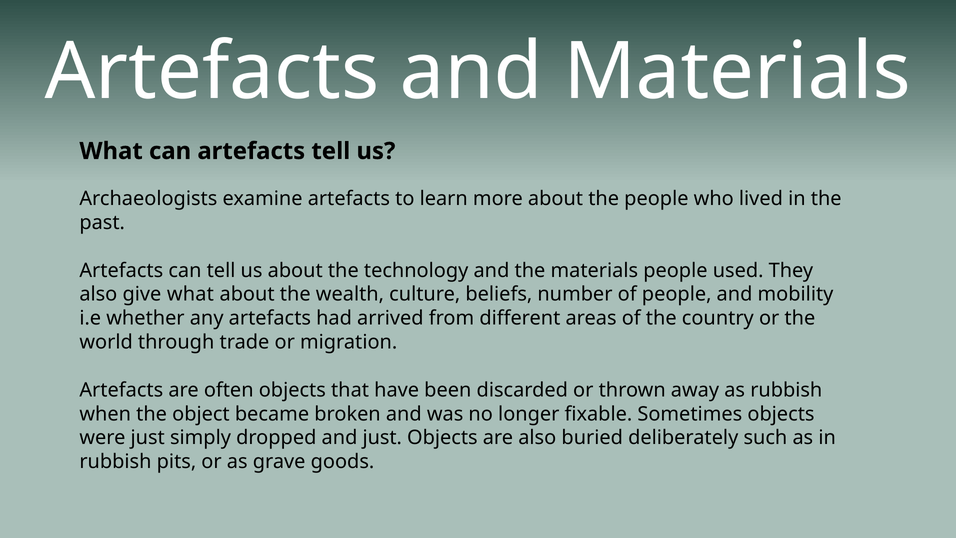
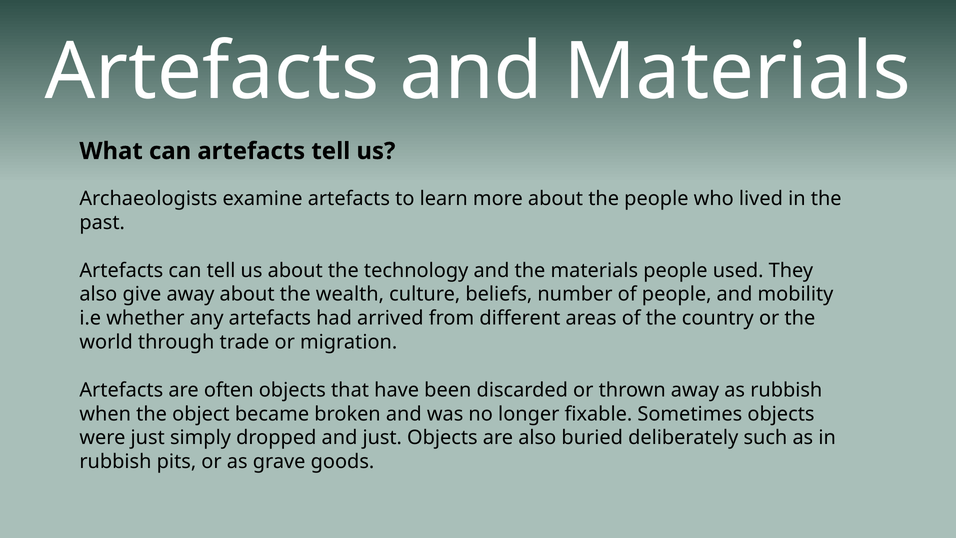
give what: what -> away
